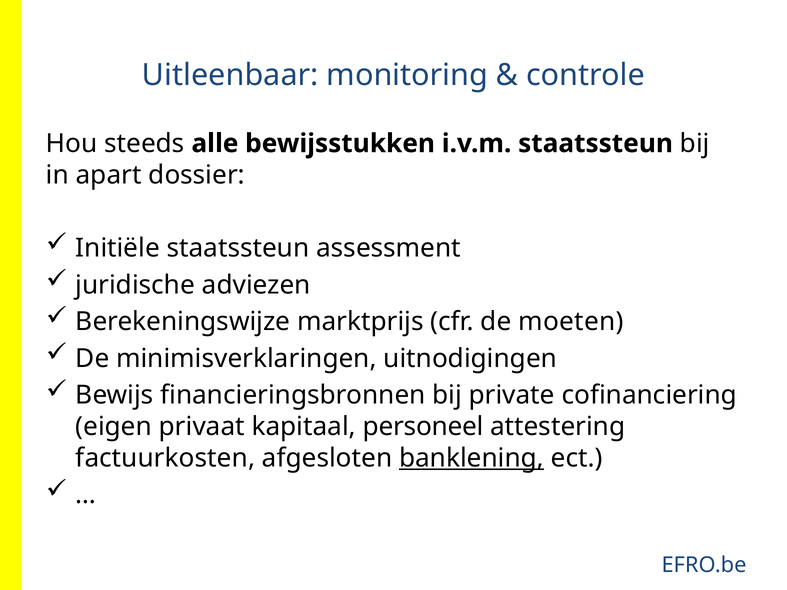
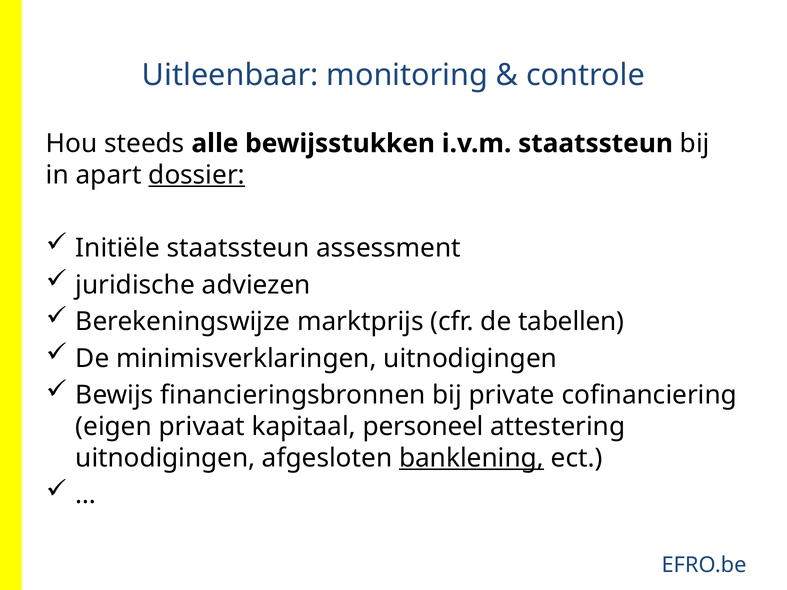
dossier underline: none -> present
moeten: moeten -> tabellen
factuurkosten at (165, 458): factuurkosten -> uitnodigingen
